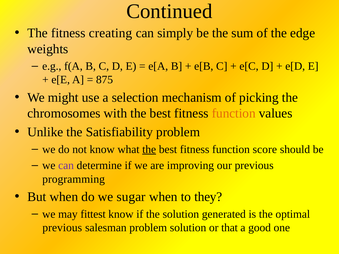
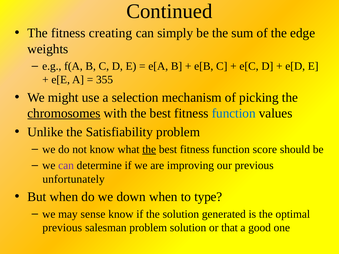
875: 875 -> 355
chromosomes underline: none -> present
function at (234, 113) colour: orange -> blue
programming: programming -> unfortunately
sugar: sugar -> down
they: they -> type
fittest: fittest -> sense
